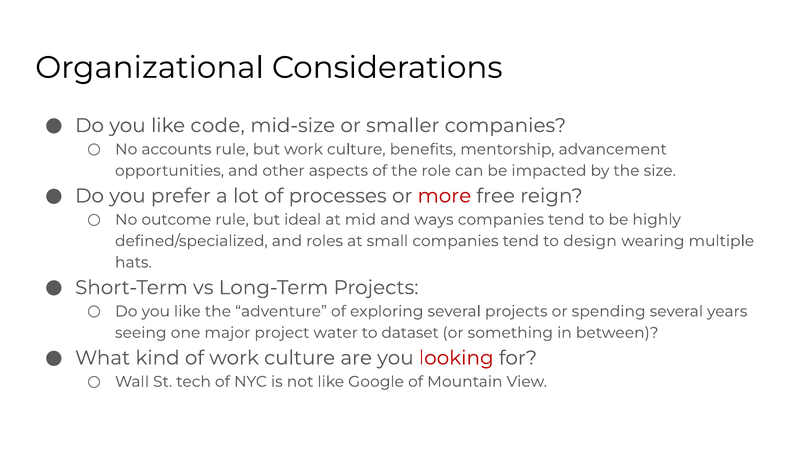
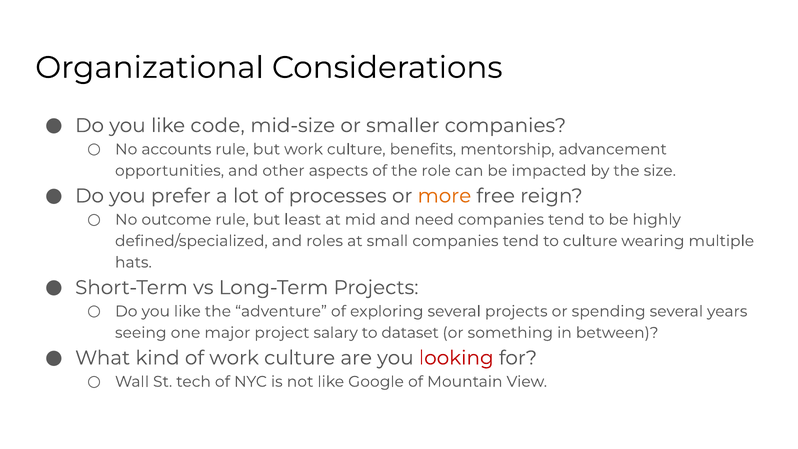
more colour: red -> orange
ideal: ideal -> least
ways: ways -> need
to design: design -> culture
water: water -> salary
